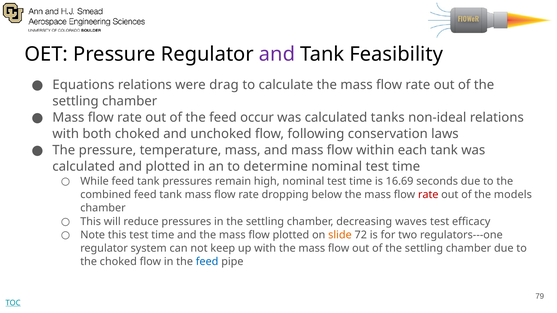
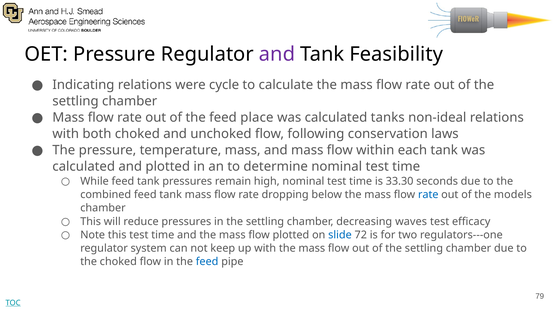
Equations: Equations -> Indicating
drag: drag -> cycle
occur: occur -> place
16.69: 16.69 -> 33.30
rate at (428, 195) colour: red -> blue
slide colour: orange -> blue
